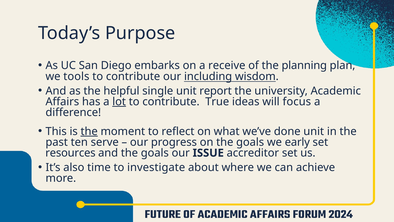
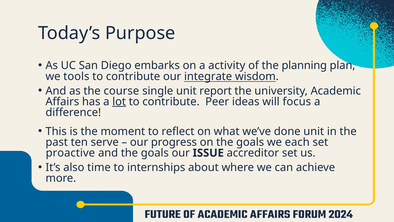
receive: receive -> activity
including: including -> integrate
helpful: helpful -> course
True: True -> Peer
the at (89, 131) underline: present -> none
early: early -> each
resources: resources -> proactive
investigate: investigate -> internships
